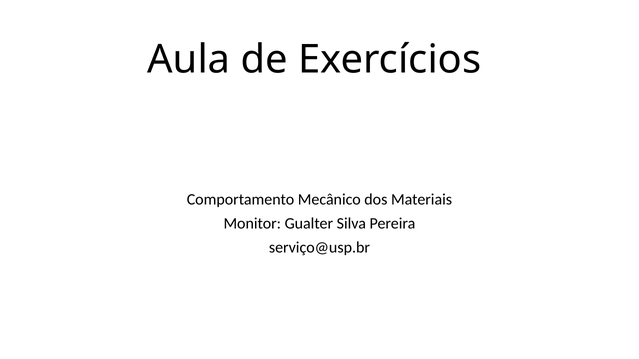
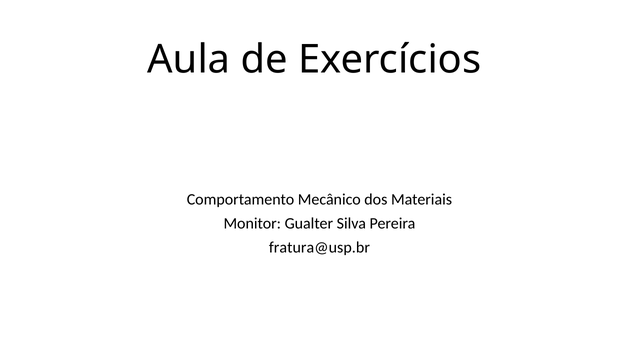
serviço@usp.br: serviço@usp.br -> fratura@usp.br
